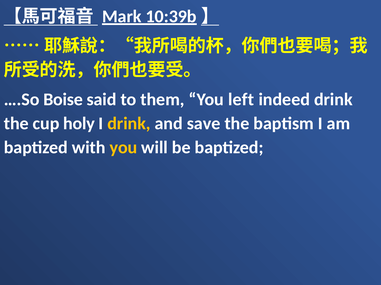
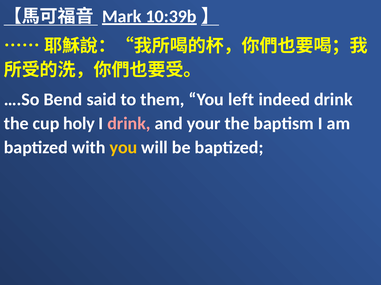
Boise: Boise -> Bend
drink at (129, 124) colour: yellow -> pink
save: save -> your
